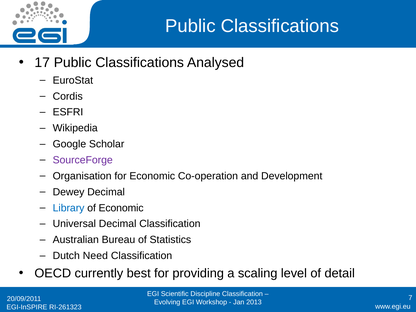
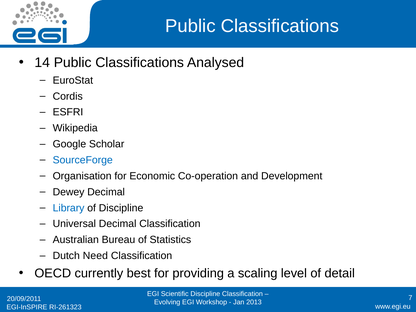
17: 17 -> 14
SourceForge colour: purple -> blue
of Economic: Economic -> Discipline
